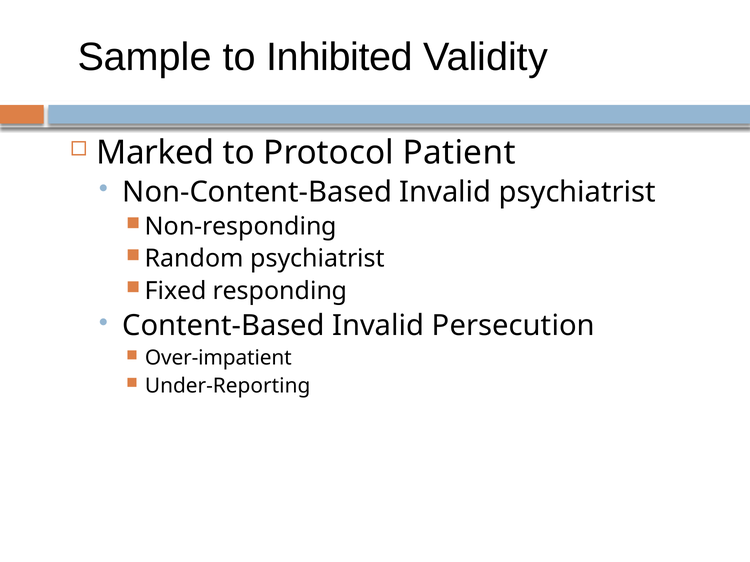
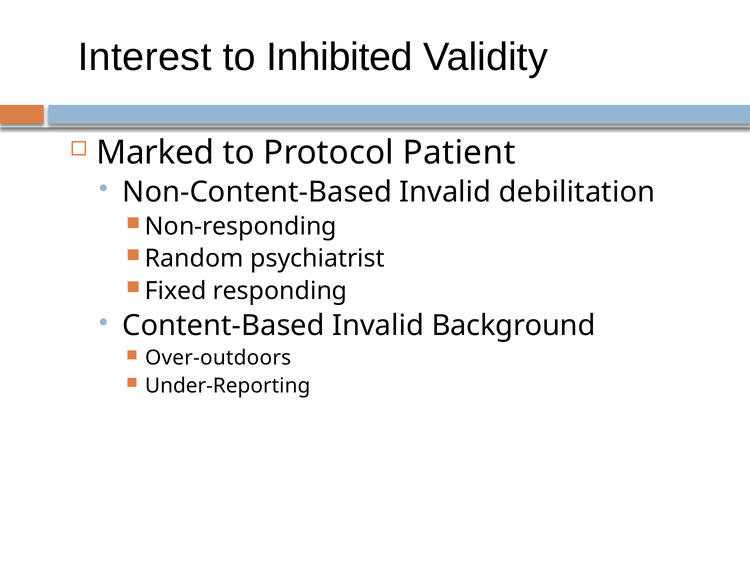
Sample: Sample -> Interest
Invalid psychiatrist: psychiatrist -> debilitation
Persecution: Persecution -> Background
Over-impatient: Over-impatient -> Over-outdoors
